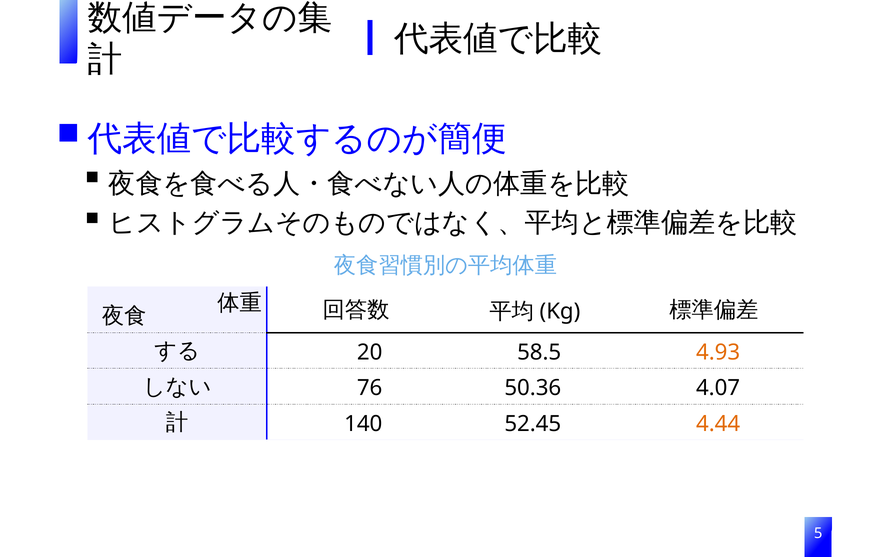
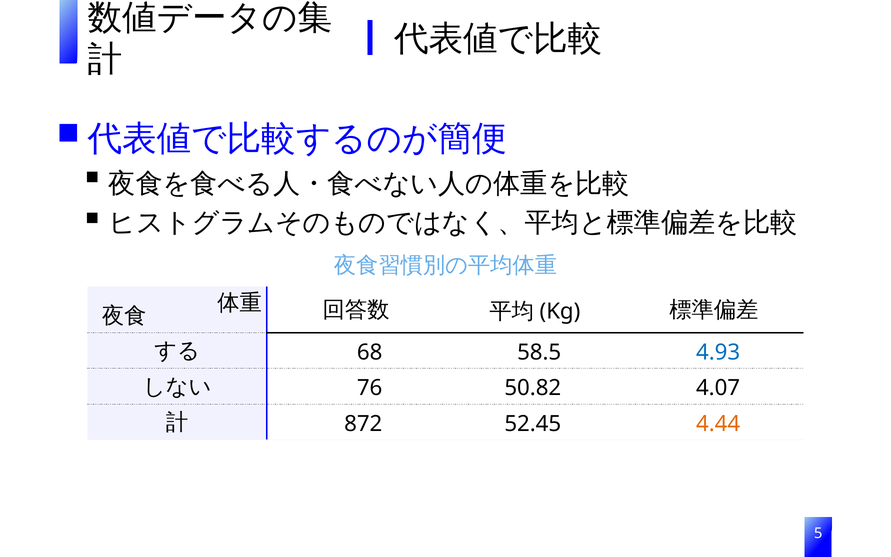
20: 20 -> 68
4.93 colour: orange -> blue
50.36: 50.36 -> 50.82
140: 140 -> 872
